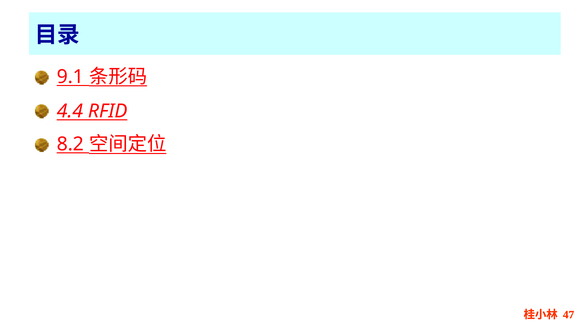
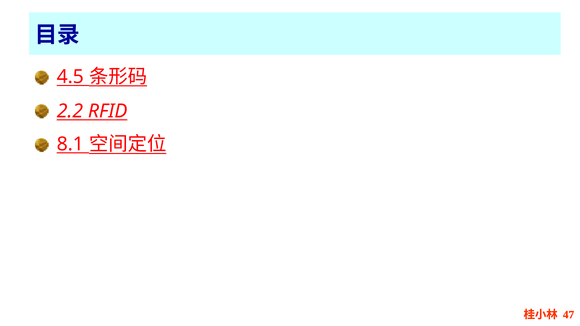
9.1: 9.1 -> 4.5
4.4: 4.4 -> 2.2
8.2: 8.2 -> 8.1
